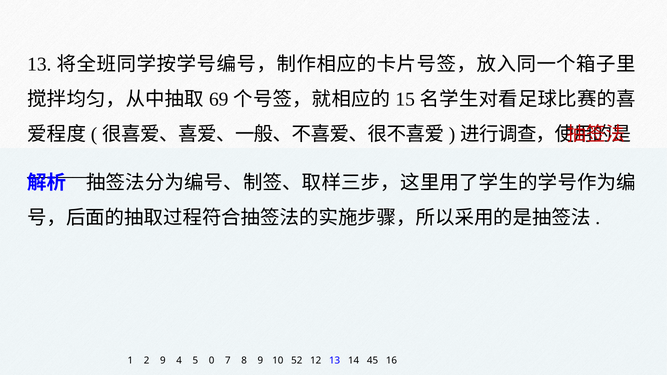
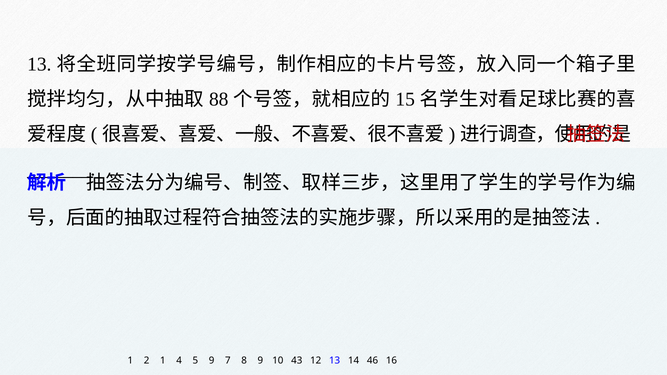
69: 69 -> 88
2 9: 9 -> 1
5 0: 0 -> 9
52: 52 -> 43
45: 45 -> 46
